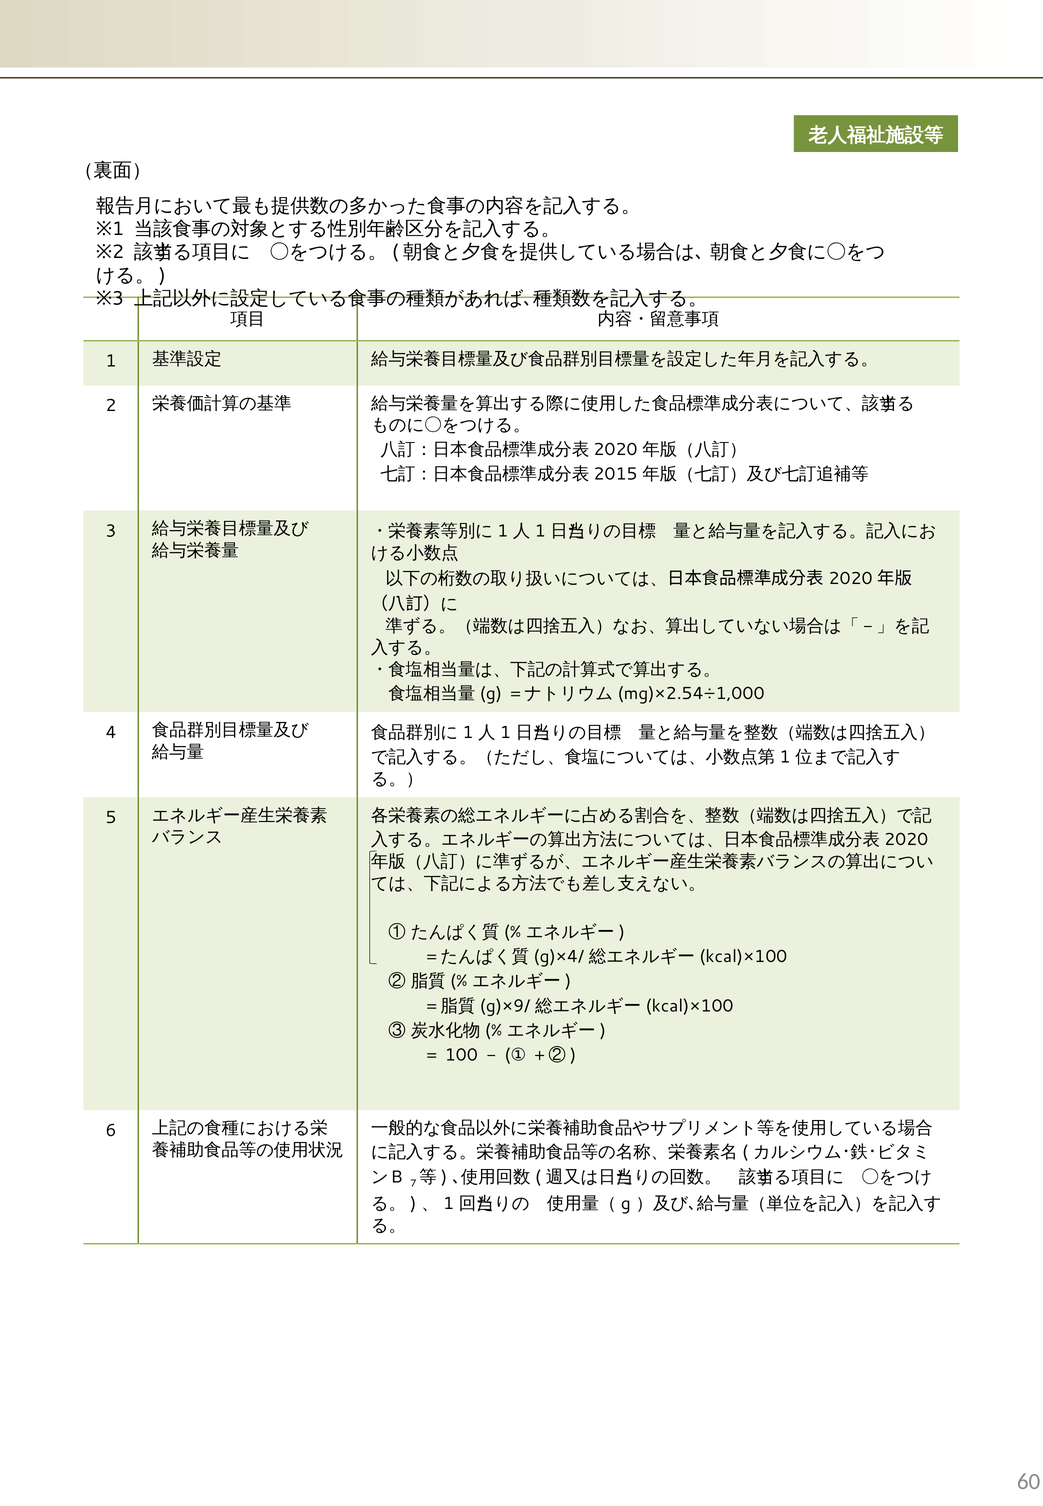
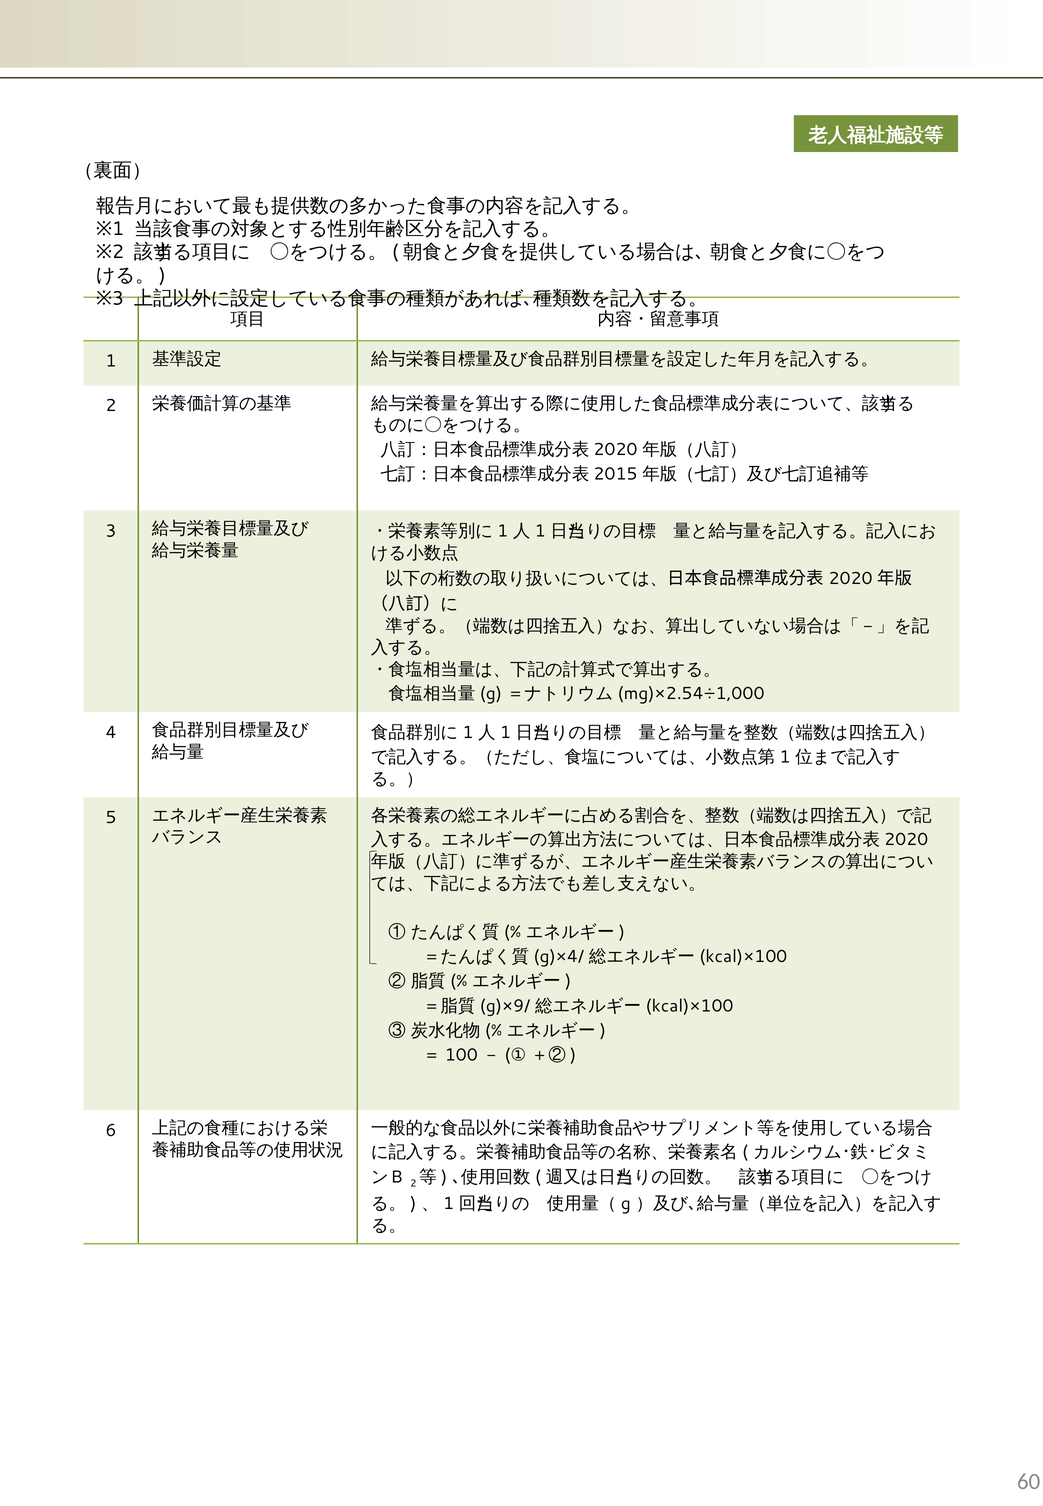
7 at (413, 1184): 7 -> 2
